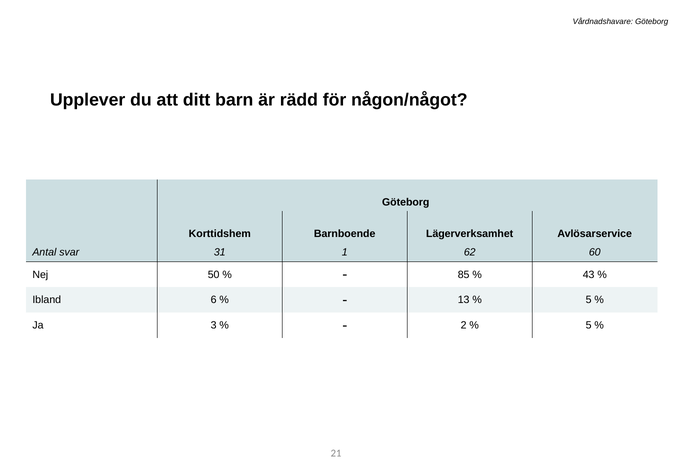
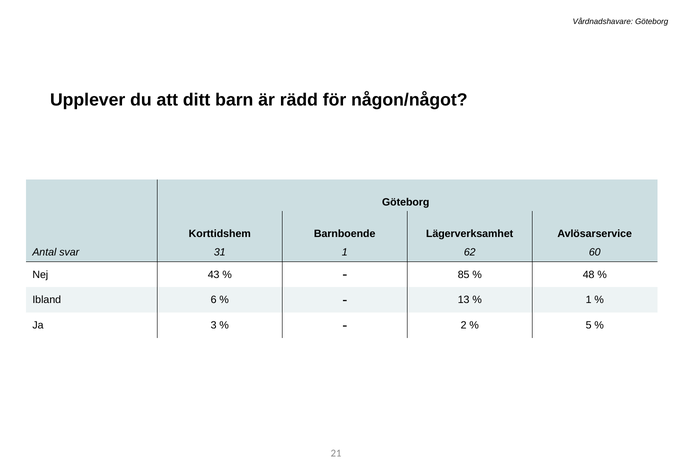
50: 50 -> 43
43: 43 -> 48
5 at (589, 300): 5 -> 1
